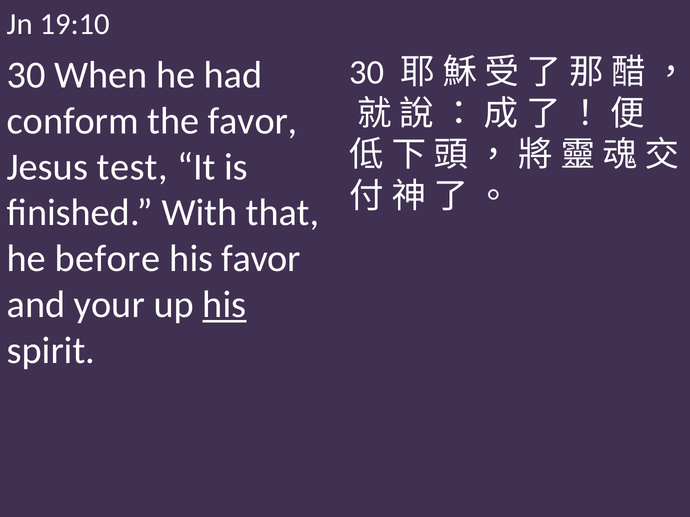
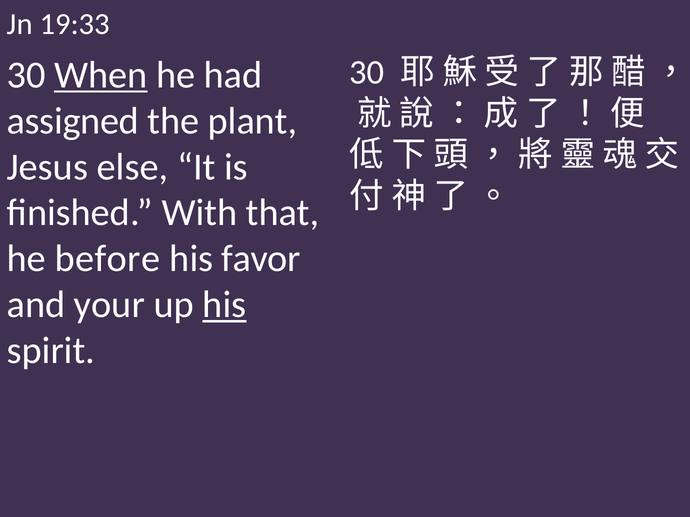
19:10: 19:10 -> 19:33
When underline: none -> present
conform: conform -> assigned
the favor: favor -> plant
test: test -> else
